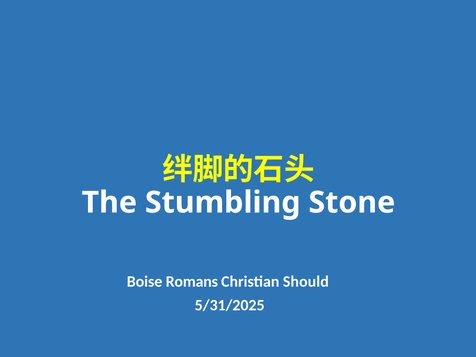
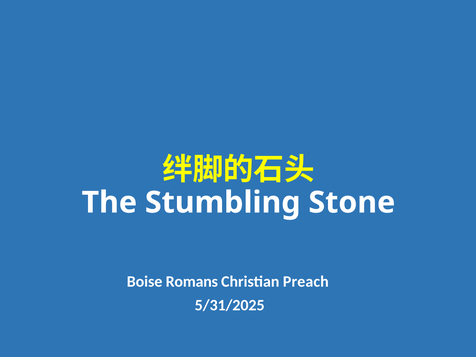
Should: Should -> Preach
